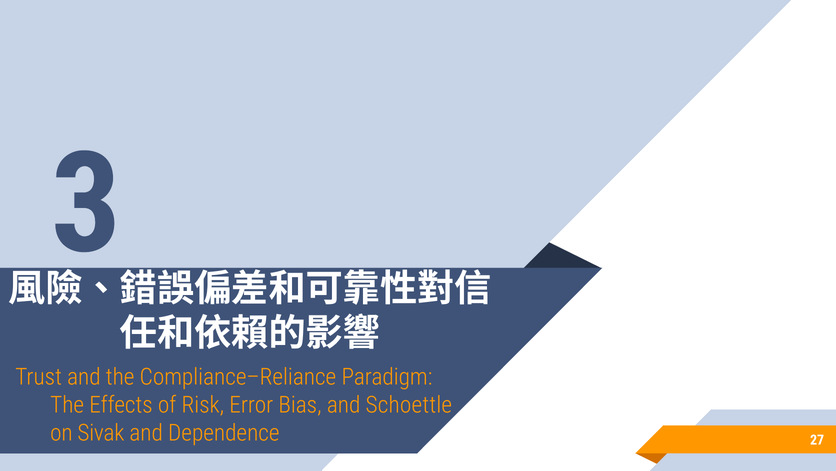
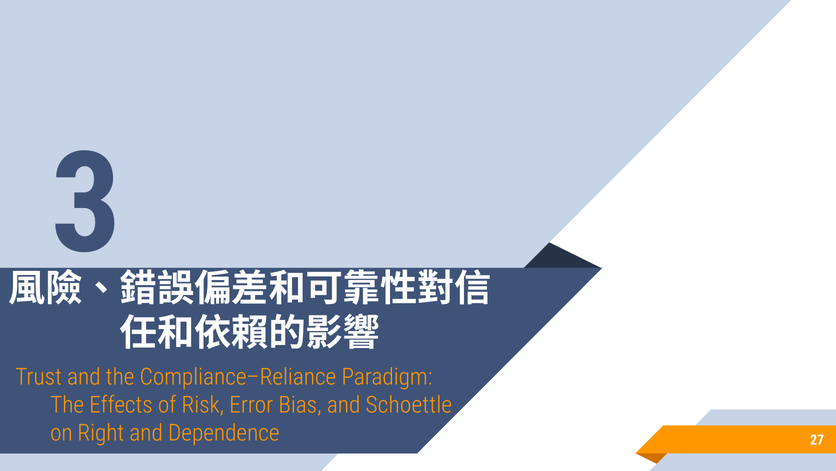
Sivak: Sivak -> Right
